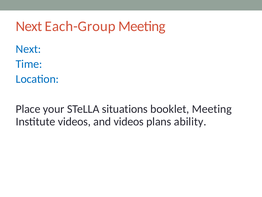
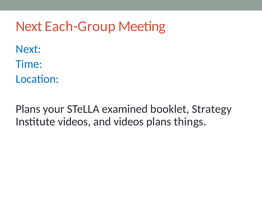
Place at (28, 109): Place -> Plans
situations: situations -> examined
booklet Meeting: Meeting -> Strategy
ability: ability -> things
